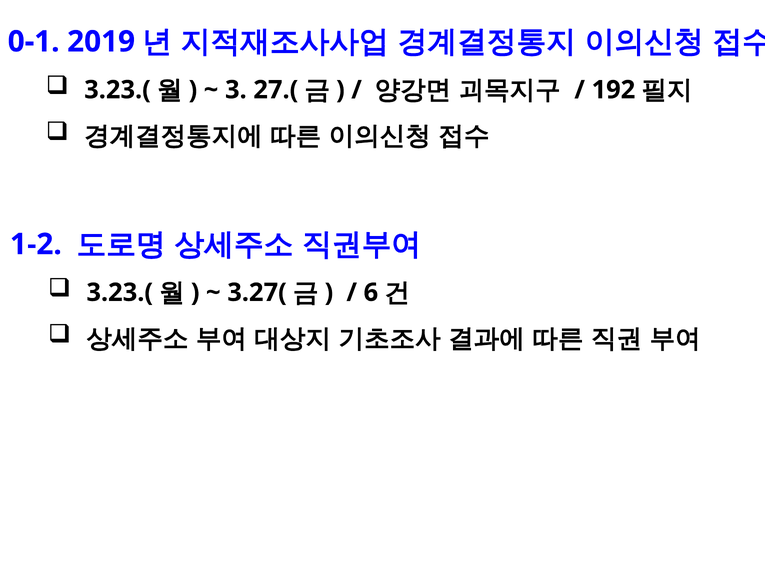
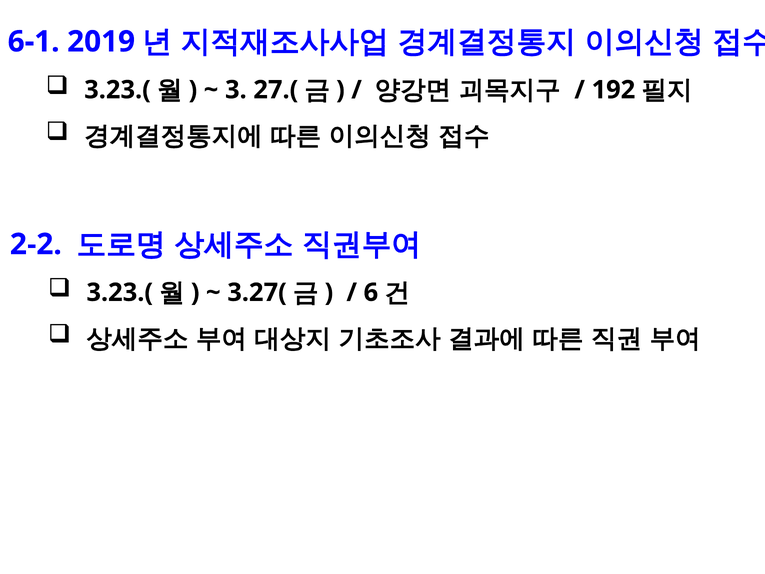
0-1: 0-1 -> 6-1
1-2: 1-2 -> 2-2
